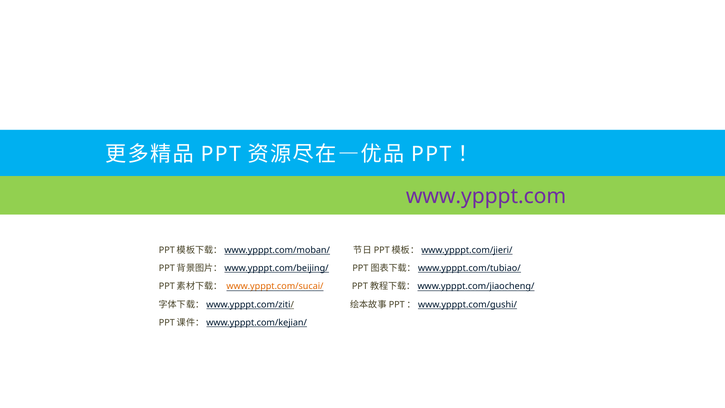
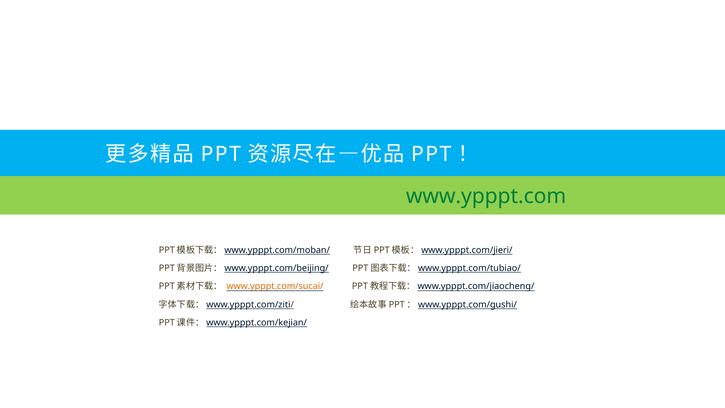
www.ypppt.com colour: purple -> green
